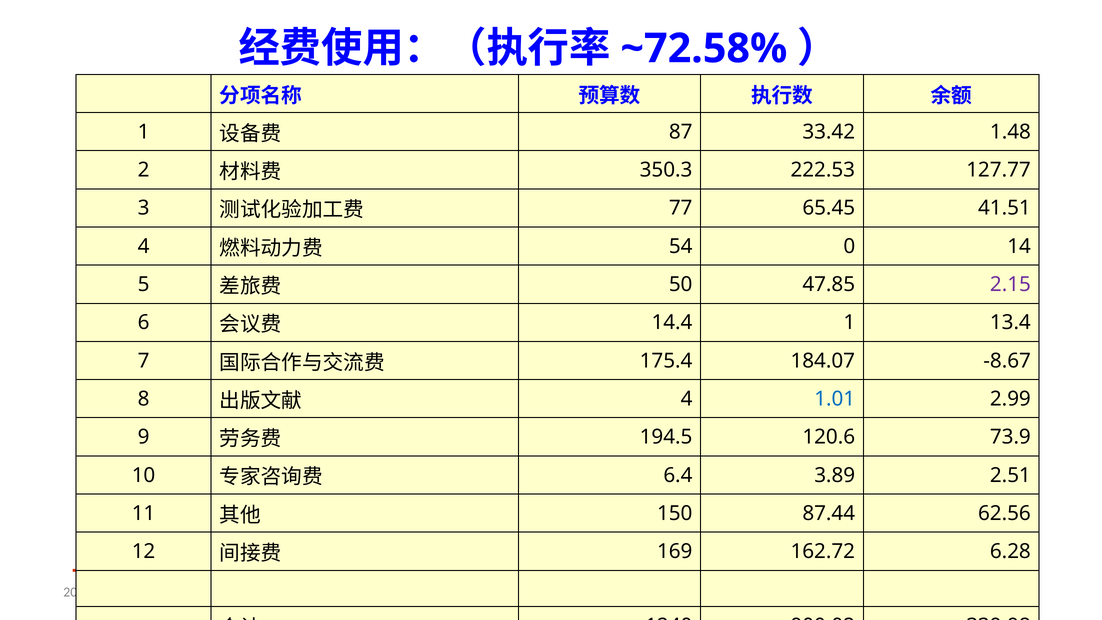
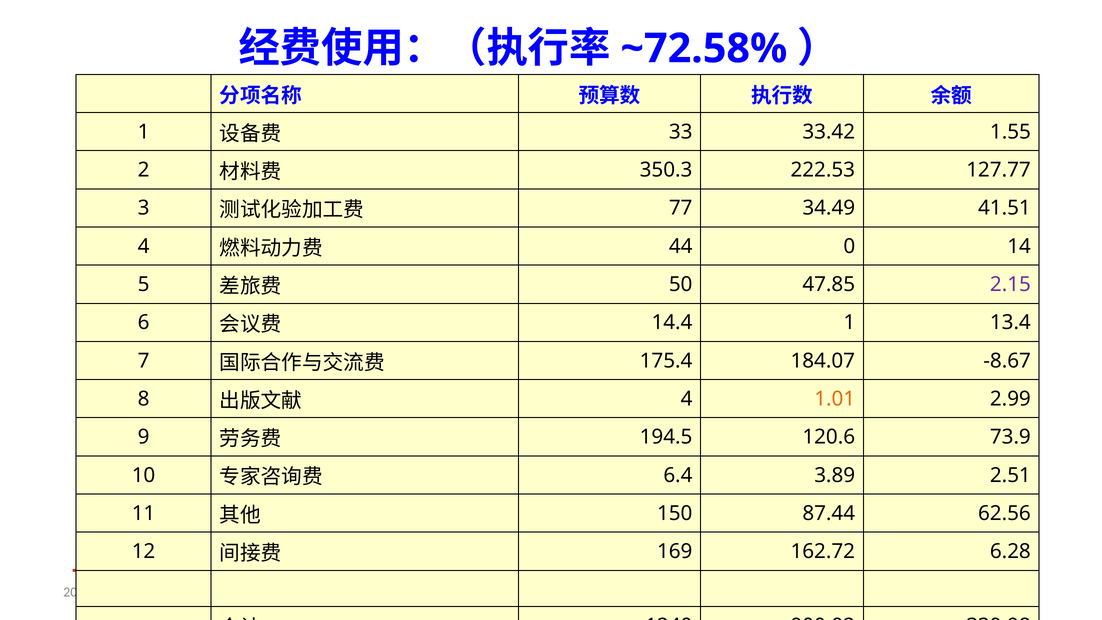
87: 87 -> 33
1.48: 1.48 -> 1.55
65.45: 65.45 -> 34.49
54: 54 -> 44
1.01 colour: blue -> orange
